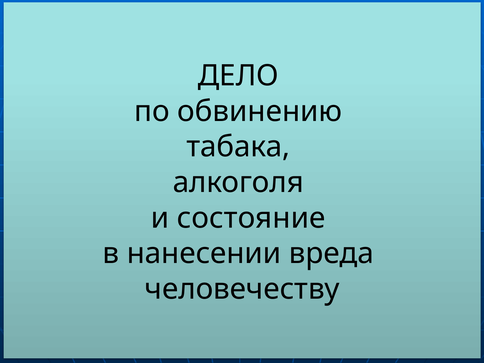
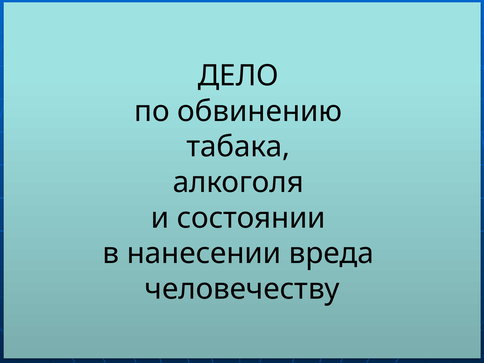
состояние: состояние -> состоянии
